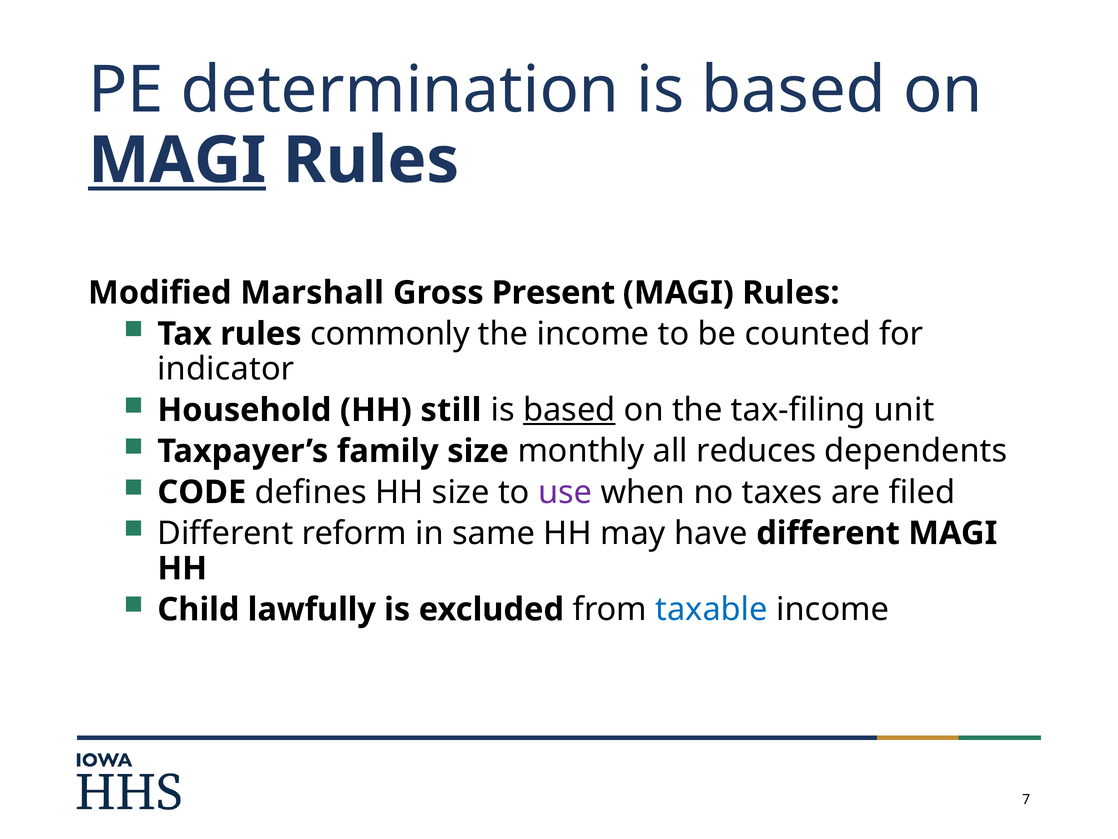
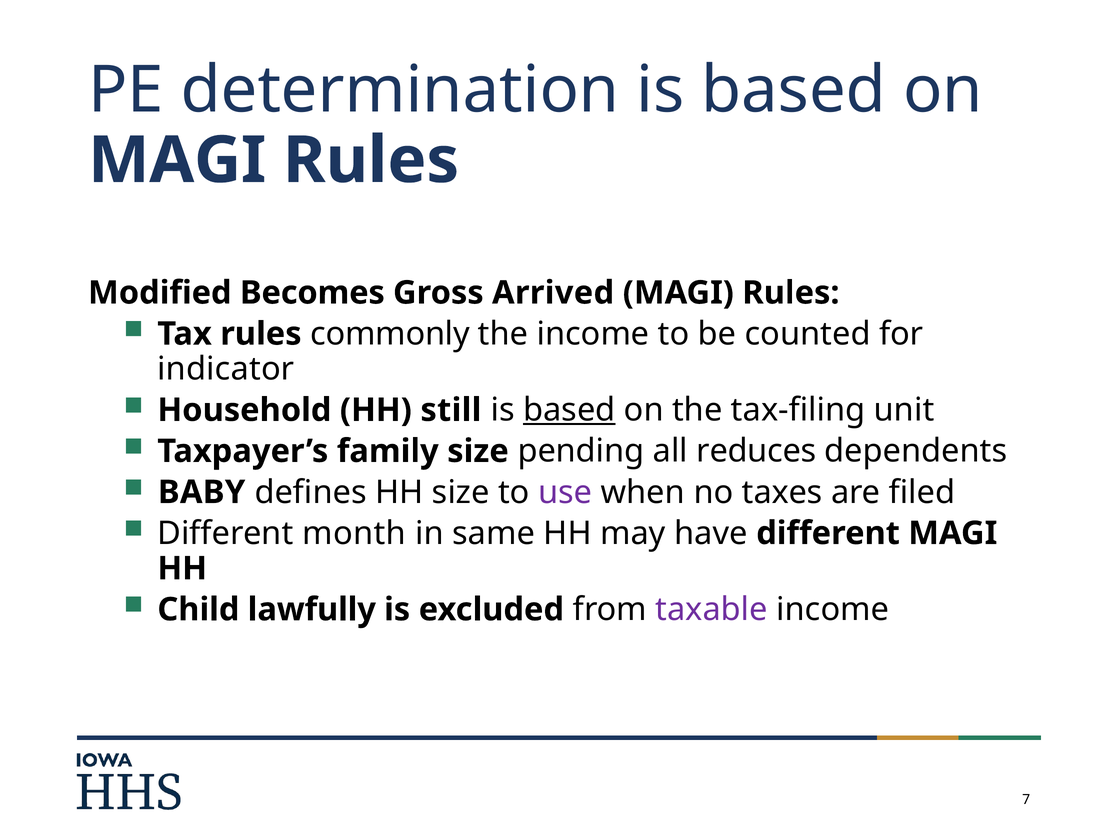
MAGI at (177, 160) underline: present -> none
Marshall: Marshall -> Becomes
Present: Present -> Arrived
monthly: monthly -> pending
CODE: CODE -> BABY
reform: reform -> month
taxable colour: blue -> purple
